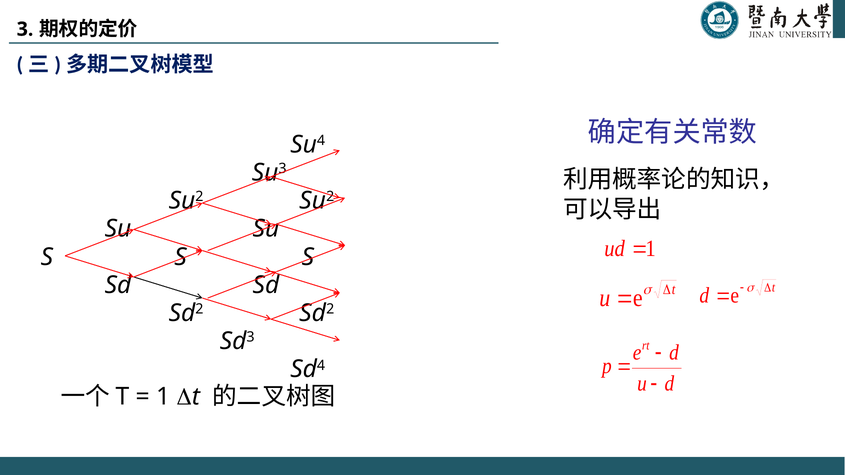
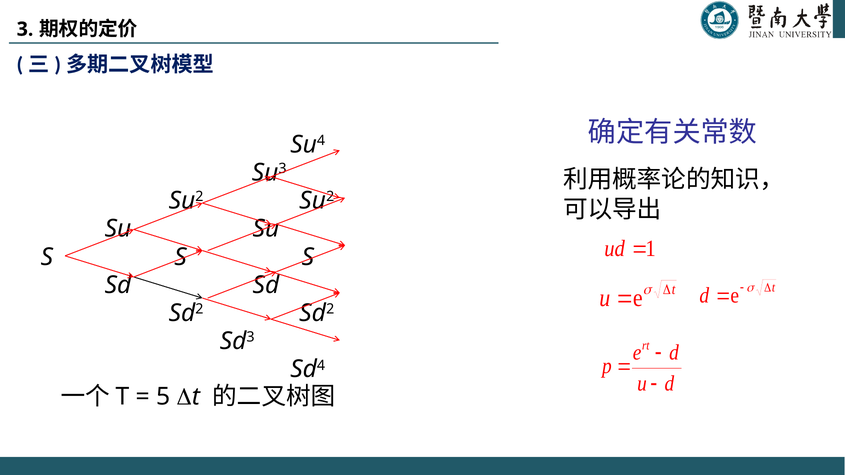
1 at (163, 397): 1 -> 5
